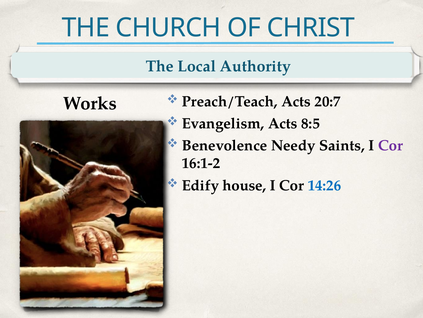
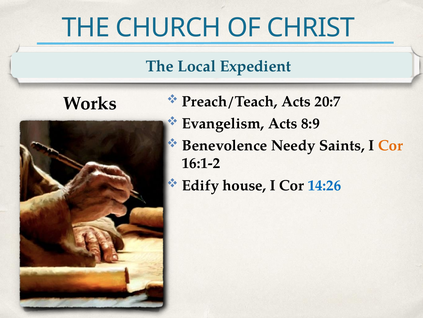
Authority: Authority -> Expedient
8:5: 8:5 -> 8:9
Cor at (391, 145) colour: purple -> orange
